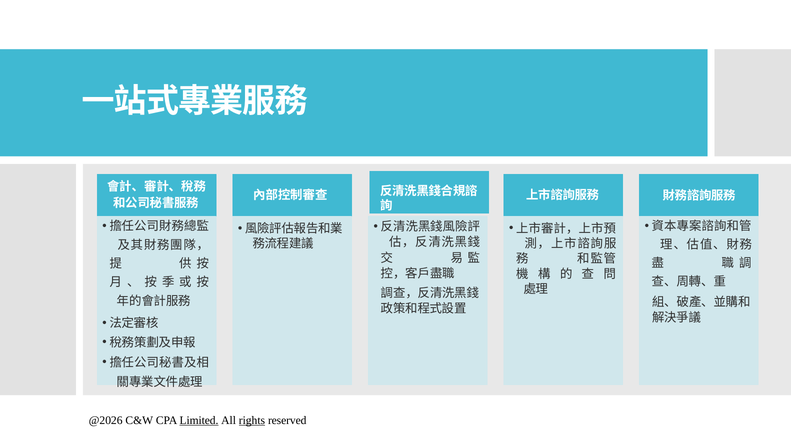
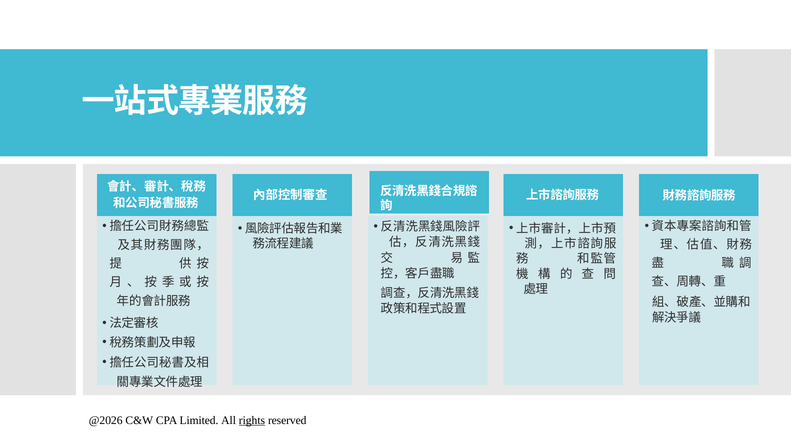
Limited underline: present -> none
